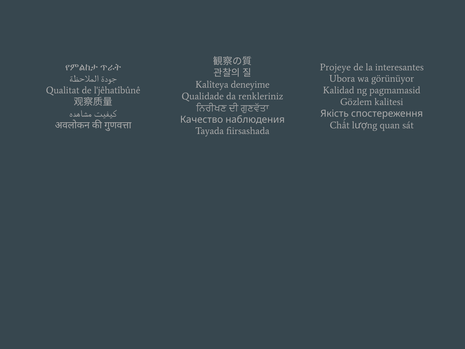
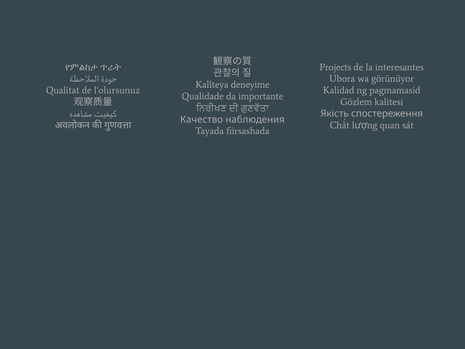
Projeye: Projeye -> Projects
l'jêhatîbûnê: l'jêhatîbûnê -> l'olursunuz
renkleriniz: renkleriniz -> importante
